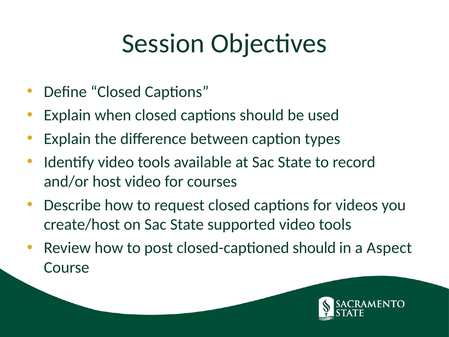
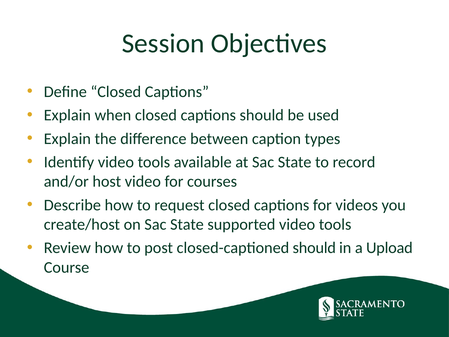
Aspect: Aspect -> Upload
